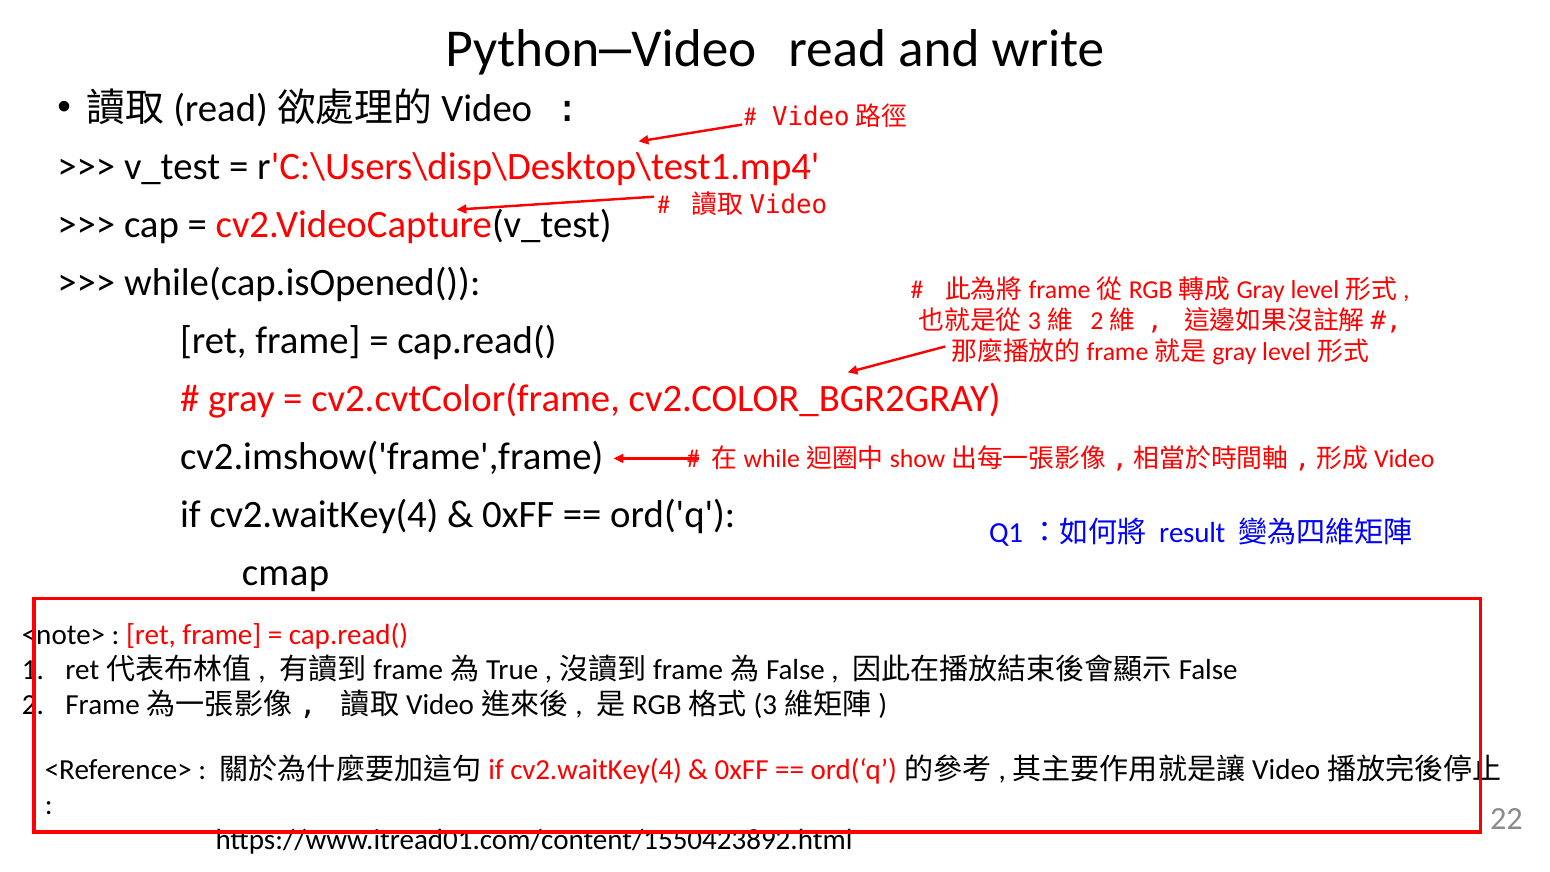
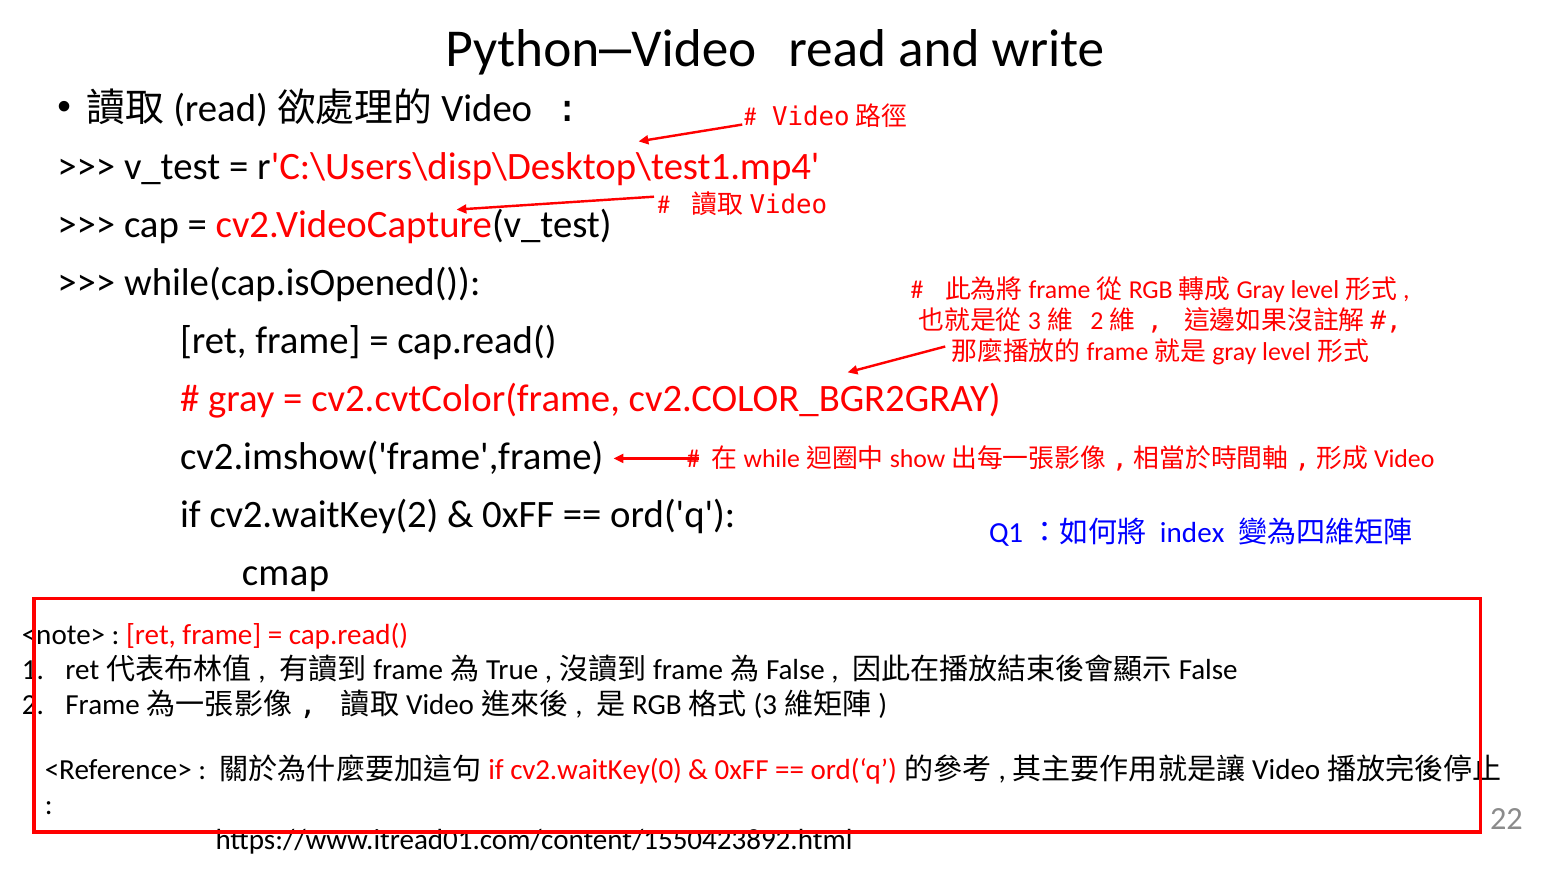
if cv2.waitKey(4: cv2.waitKey(4 -> cv2.waitKey(2
result: result -> index
cv2.waitKey(4 at (596, 770): cv2.waitKey(4 -> cv2.waitKey(0
